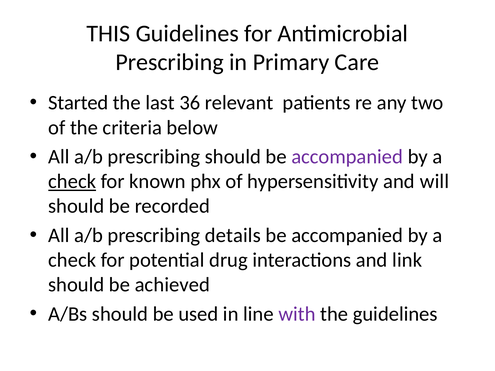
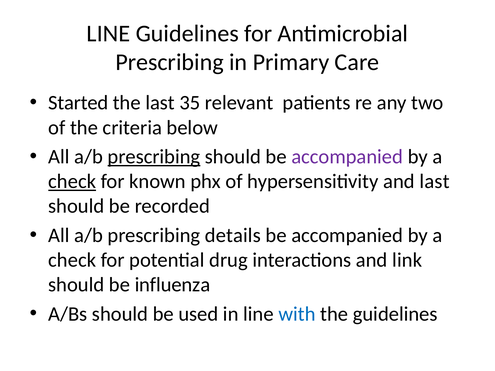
THIS at (108, 33): THIS -> LINE
36: 36 -> 35
prescribing at (154, 157) underline: none -> present
and will: will -> last
achieved: achieved -> influenza
with colour: purple -> blue
